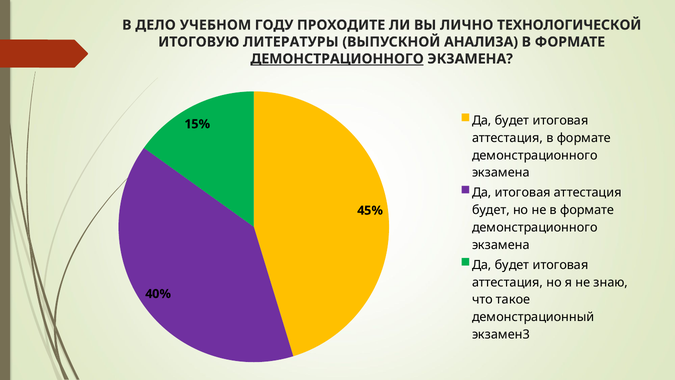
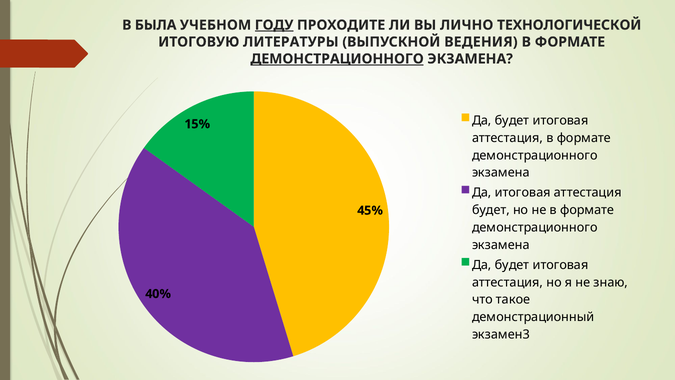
ДЕЛО: ДЕЛО -> БЫЛА
ГОДУ underline: none -> present
АНАЛИЗА: АНАЛИЗА -> ВЕДЕНИЯ
